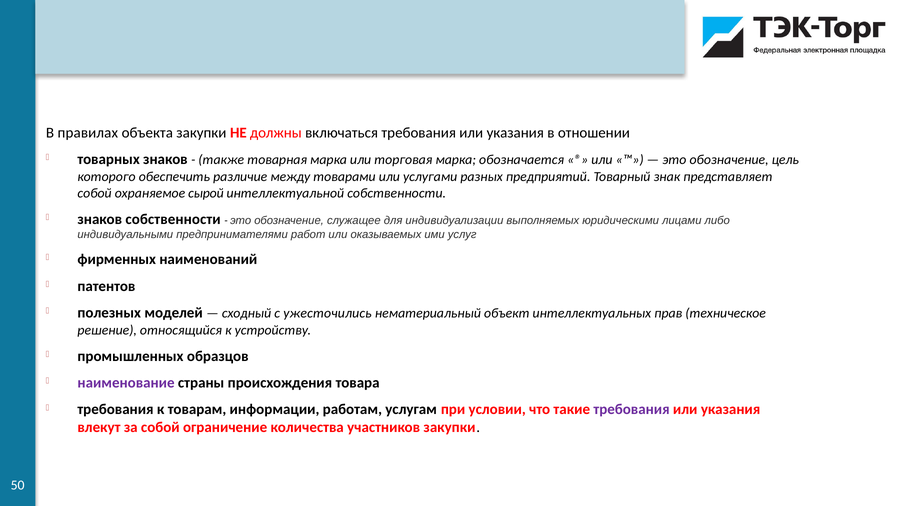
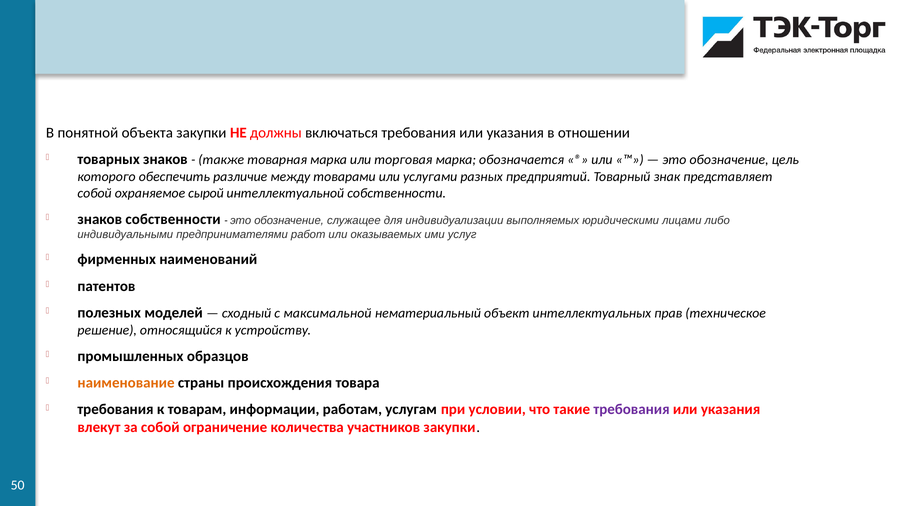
правилах: правилах -> понятной
ужесточились: ужесточились -> максимальной
наименование colour: purple -> orange
